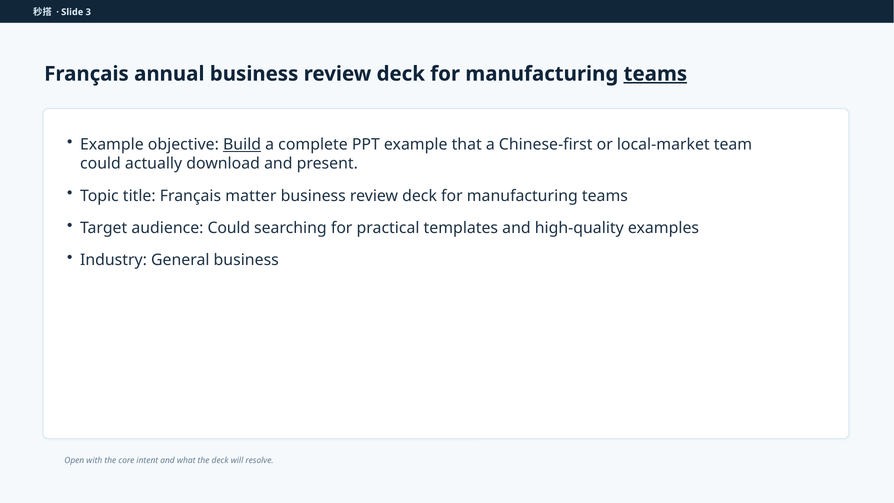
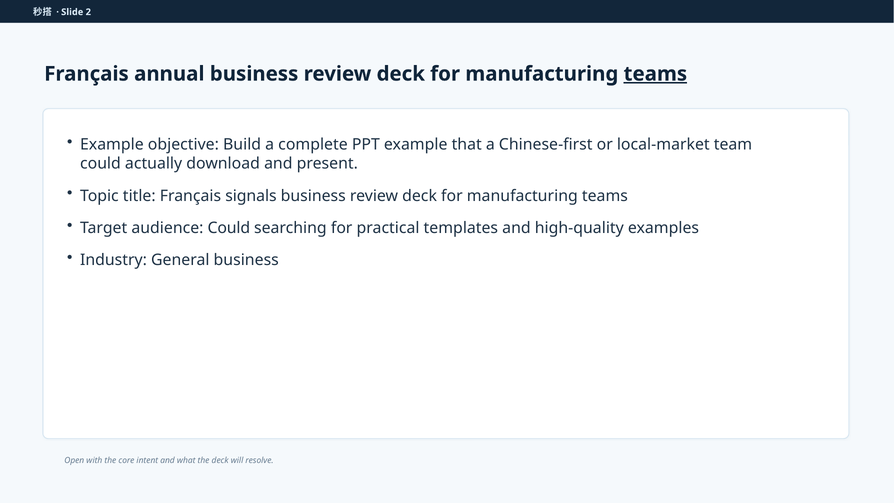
3: 3 -> 2
Build underline: present -> none
matter: matter -> signals
